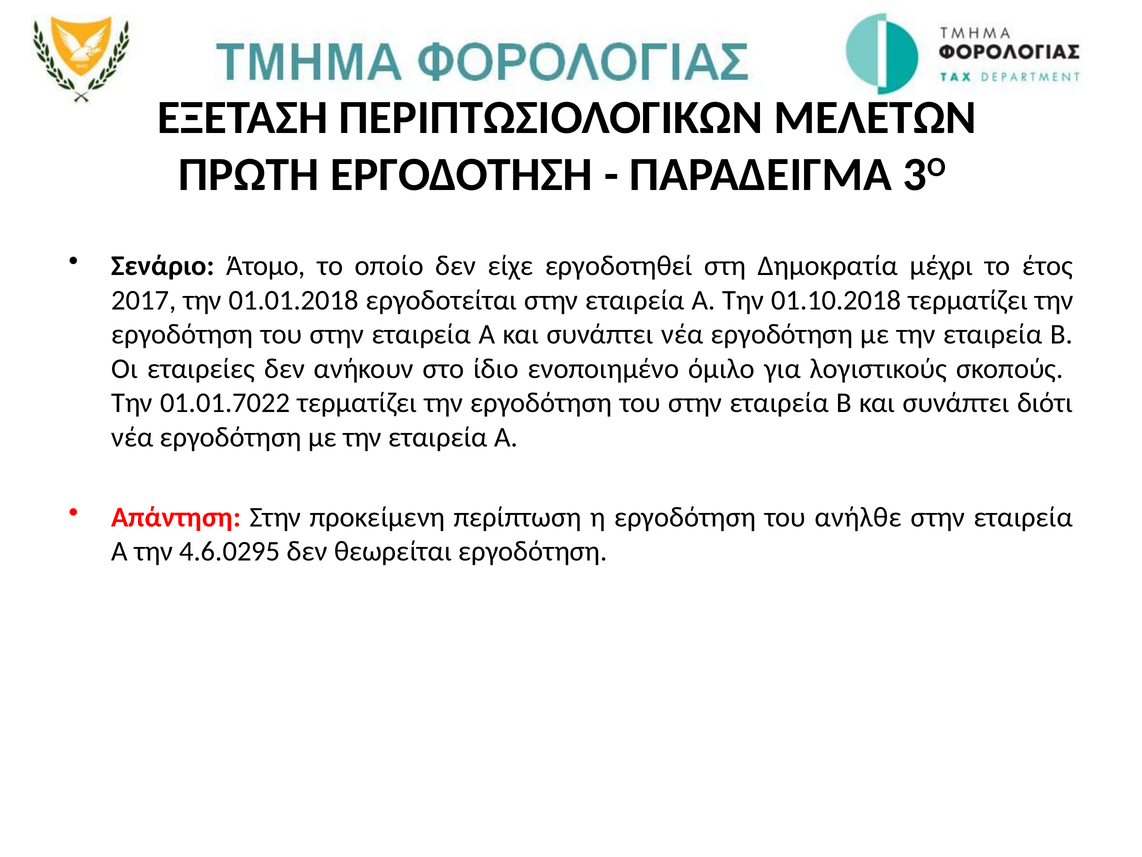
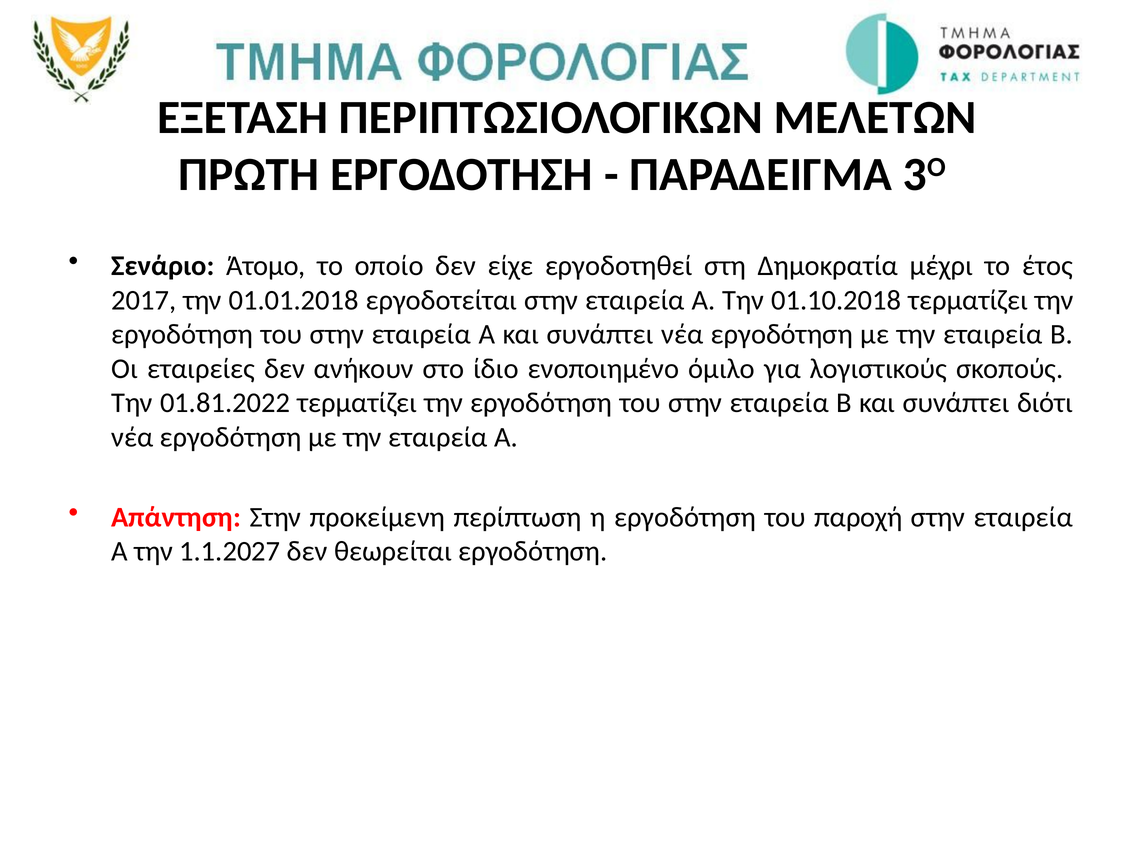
01.01.7022: 01.01.7022 -> 01.81.2022
ανήλθε: ανήλθε -> παροχή
4.6.0295: 4.6.0295 -> 1.1.2027
